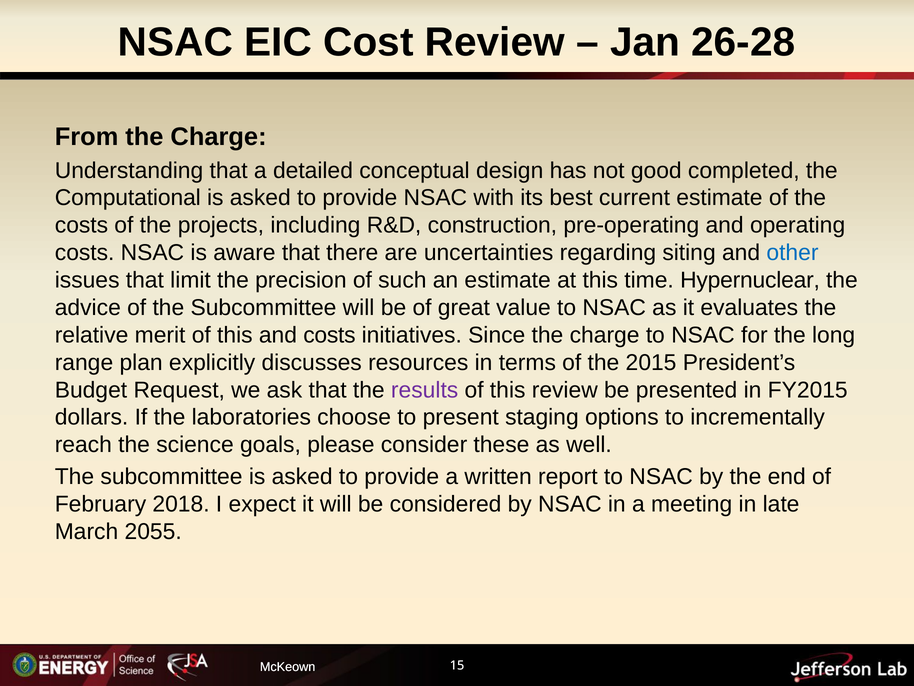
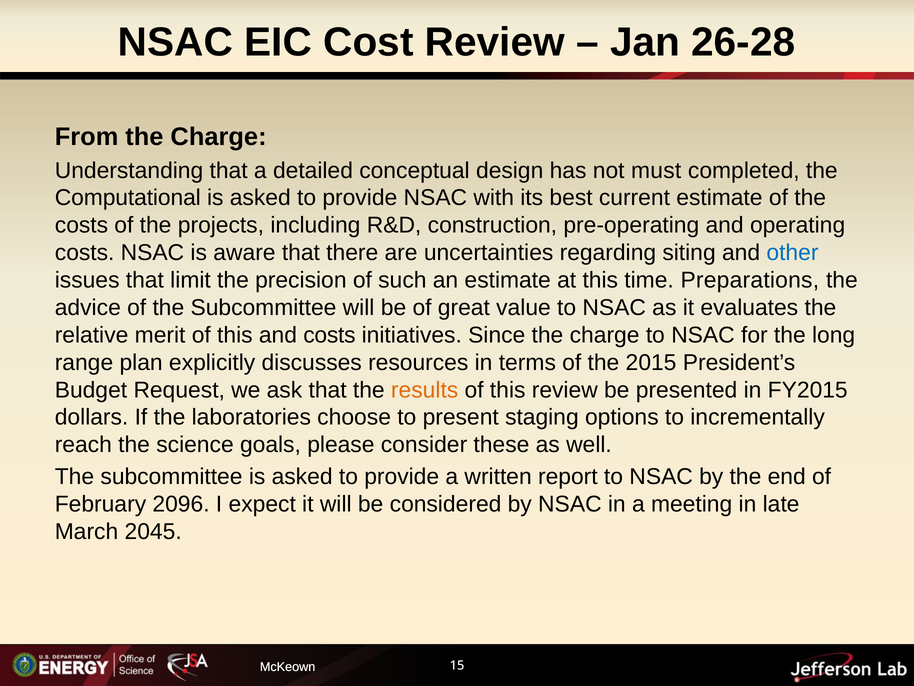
good: good -> must
Hypernuclear: Hypernuclear -> Preparations
results colour: purple -> orange
2018: 2018 -> 2096
2055: 2055 -> 2045
